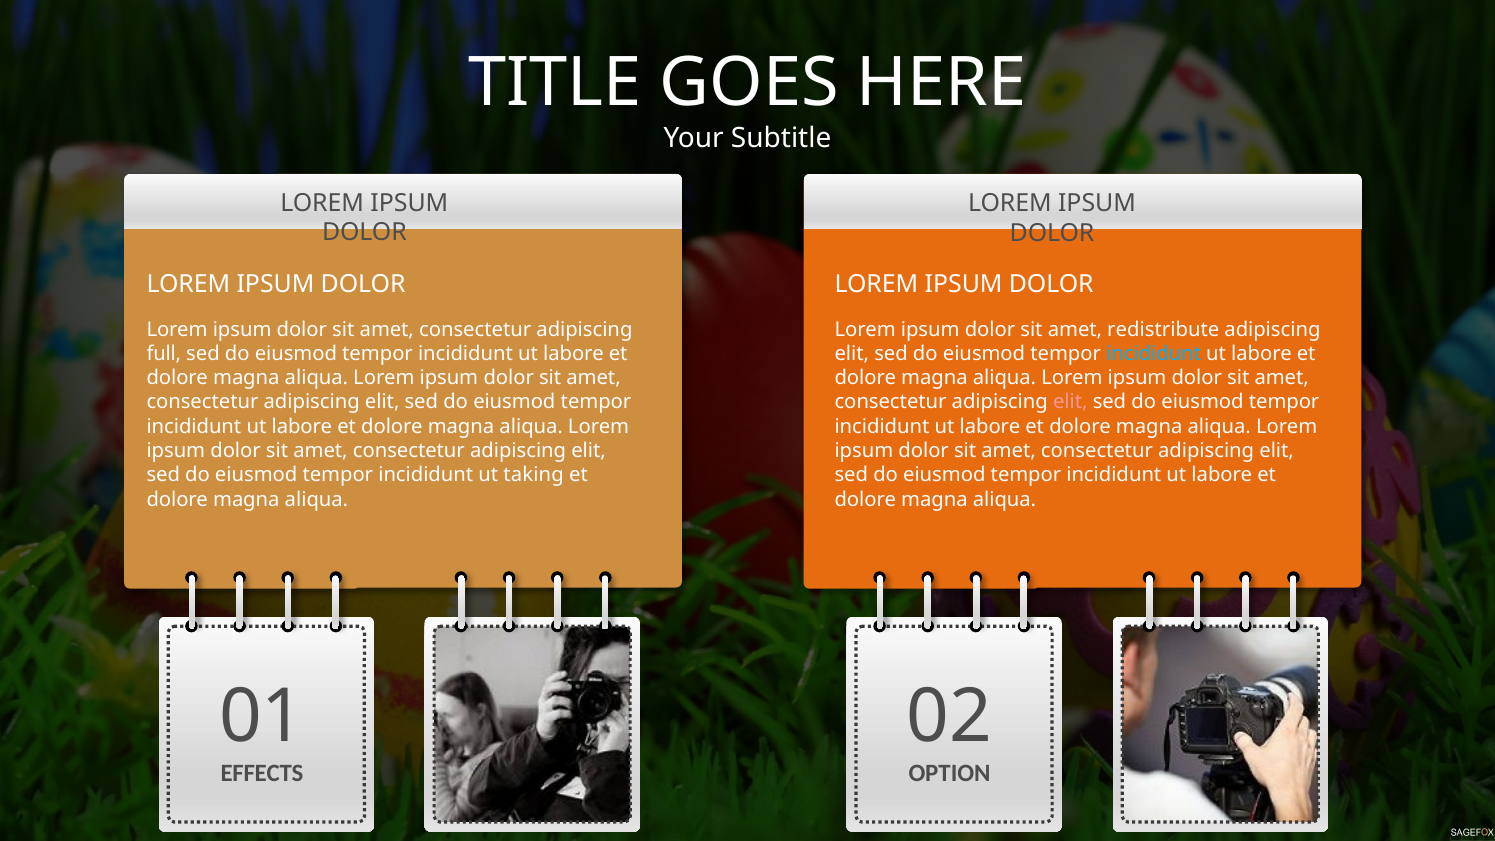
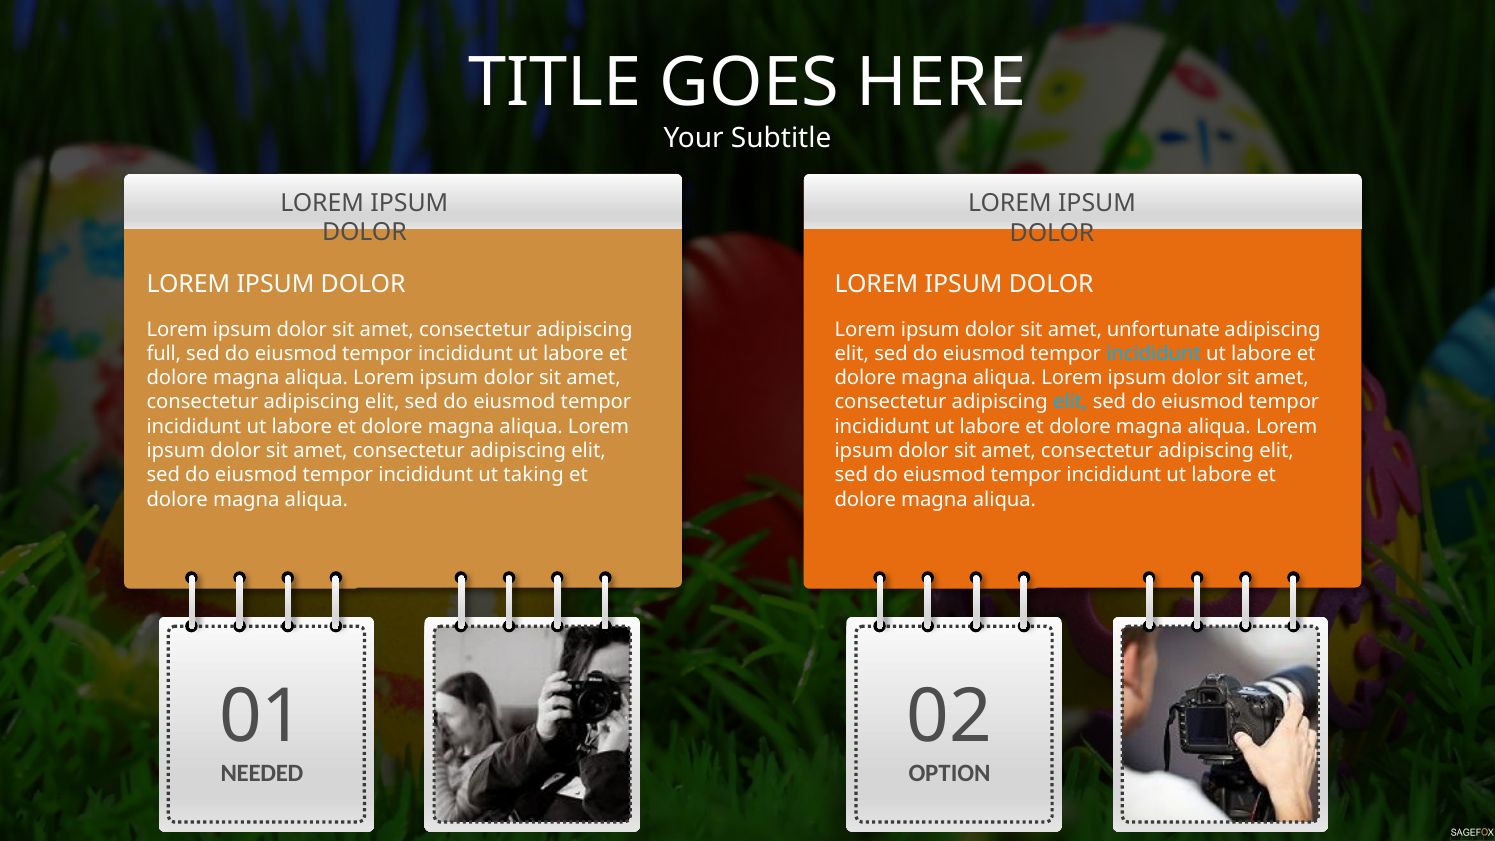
redistribute: redistribute -> unfortunate
elit at (1070, 402) colour: pink -> light blue
EFFECTS: EFFECTS -> NEEDED
